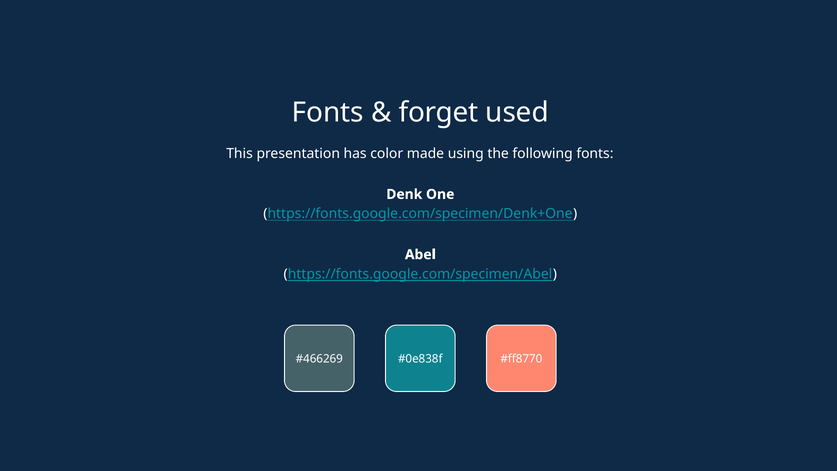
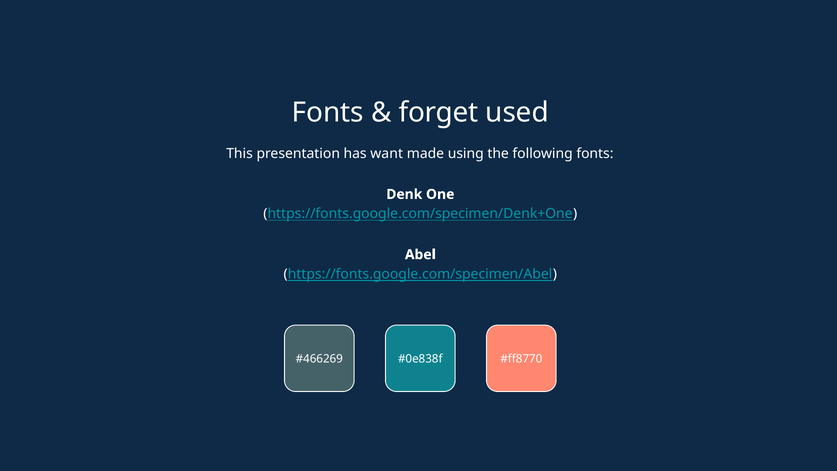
color: color -> want
